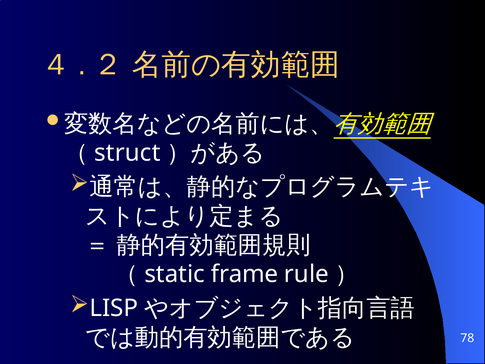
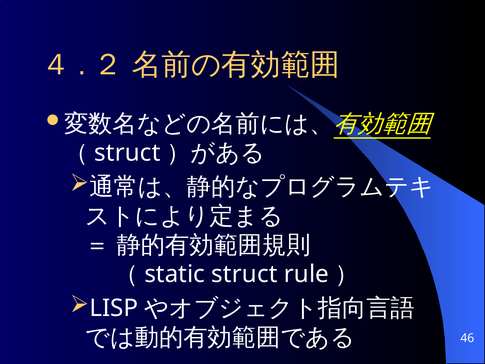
frame at (245, 274): frame -> struct
78: 78 -> 46
